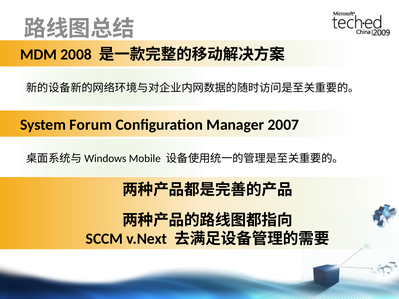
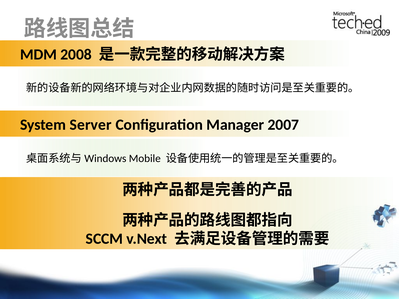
Forum: Forum -> Server
